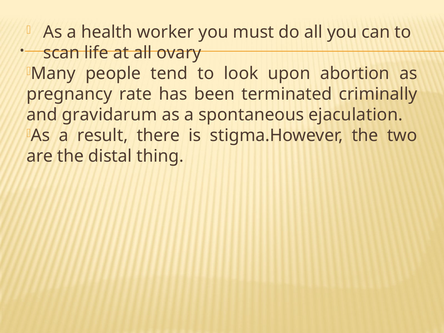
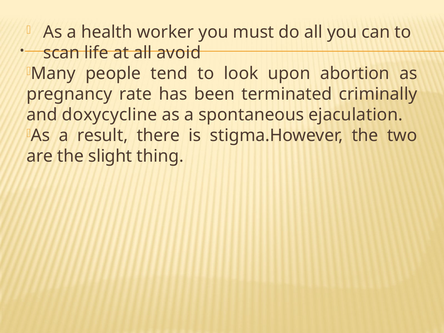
ovary: ovary -> avoid
gravidarum: gravidarum -> doxycycline
distal: distal -> slight
